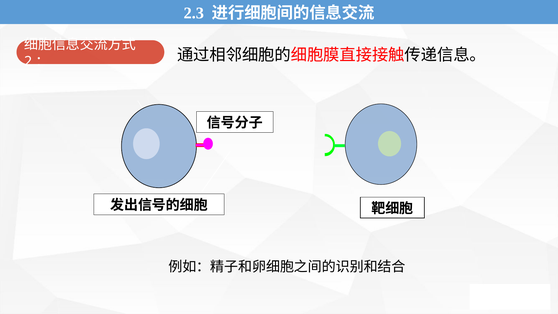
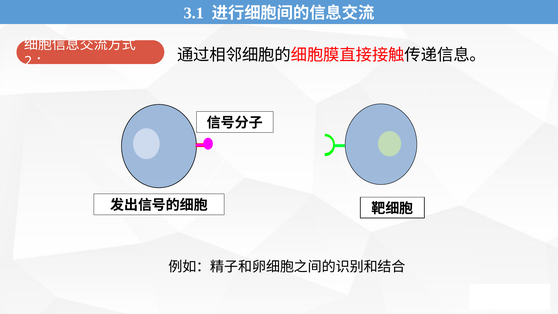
2.3: 2.3 -> 3.1
